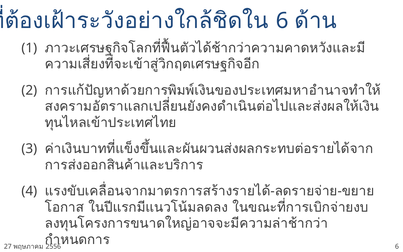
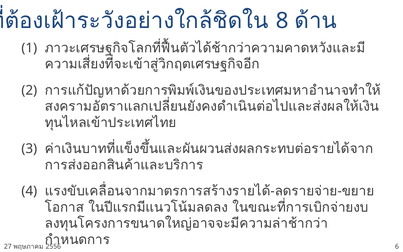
6 at (282, 21): 6 -> 8
